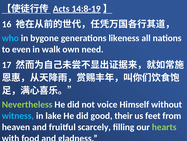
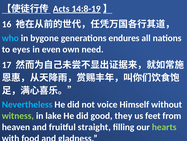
likeness: likeness -> endures
even: even -> eyes
walk: walk -> even
Nevertheless colour: light green -> light blue
witness colour: light blue -> light green
their: their -> they
scarcely: scarcely -> straight
